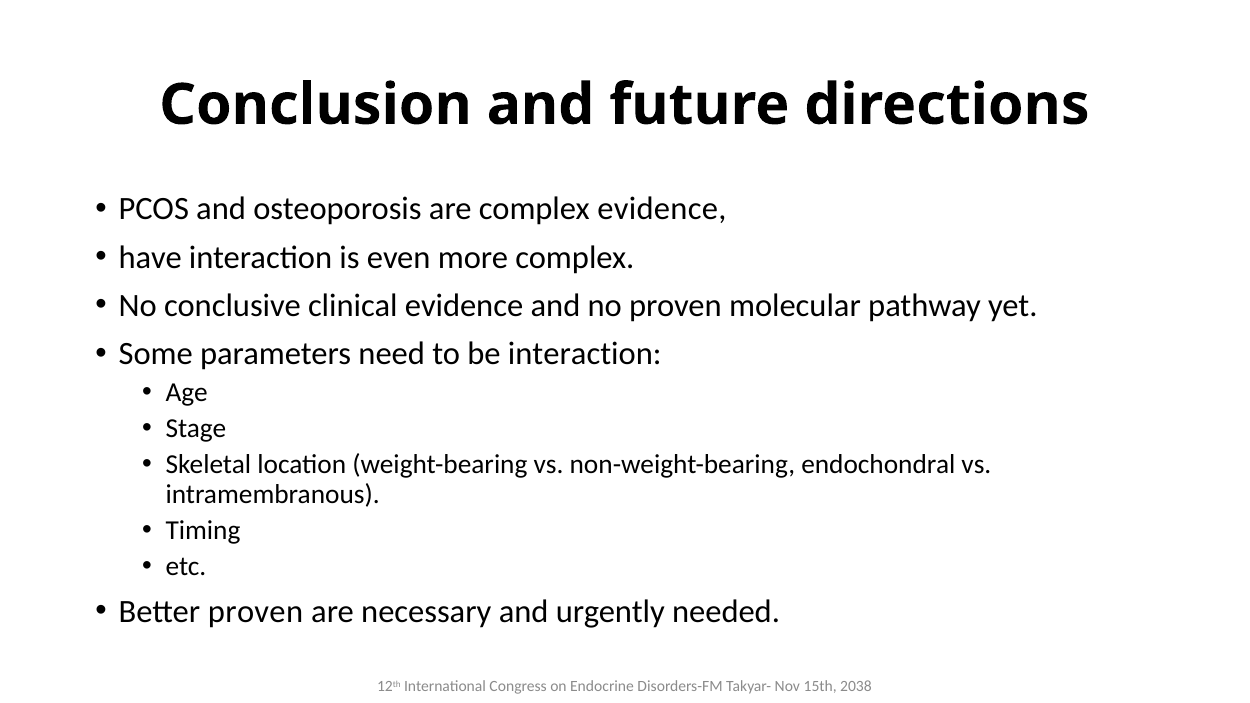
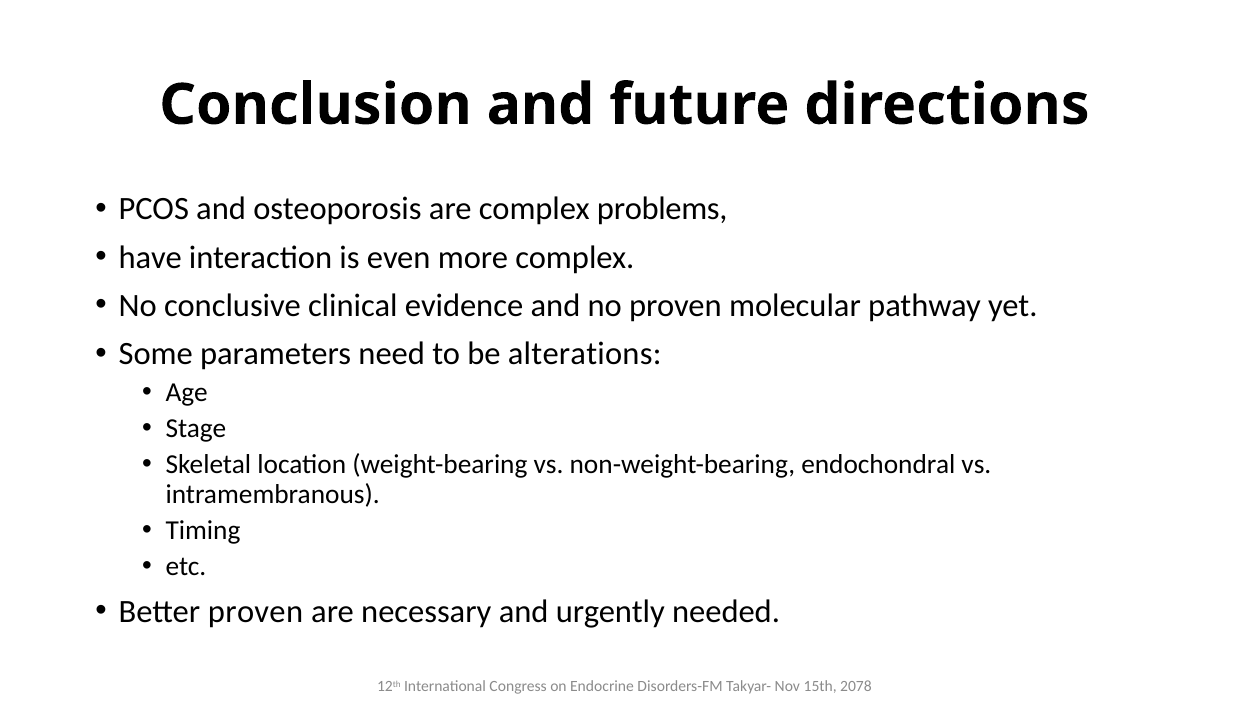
complex evidence: evidence -> problems
be interaction: interaction -> alterations
2038: 2038 -> 2078
